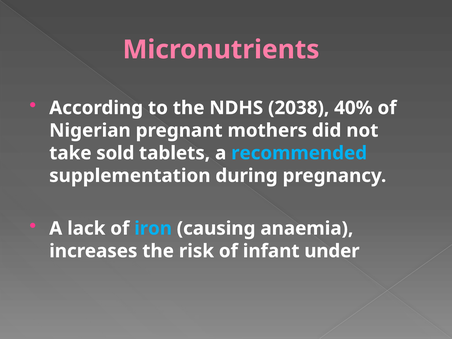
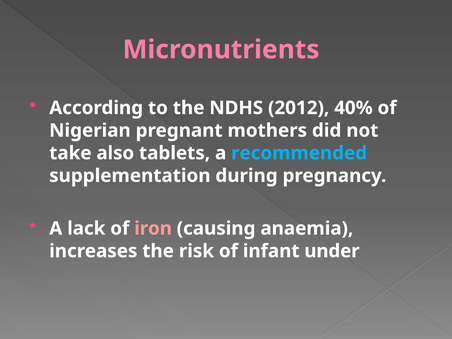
2038: 2038 -> 2012
sold: sold -> also
iron colour: light blue -> pink
